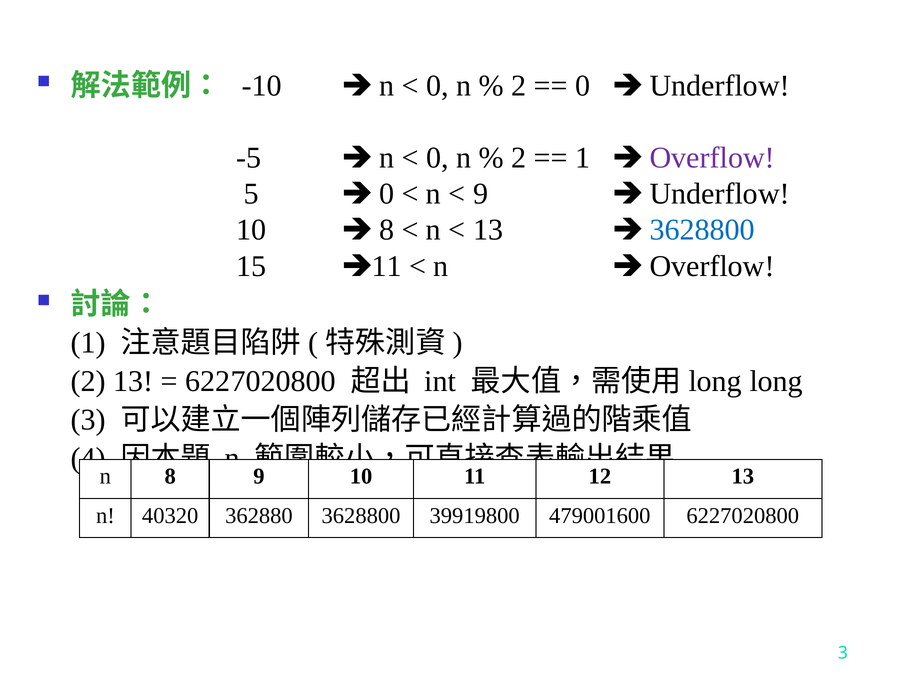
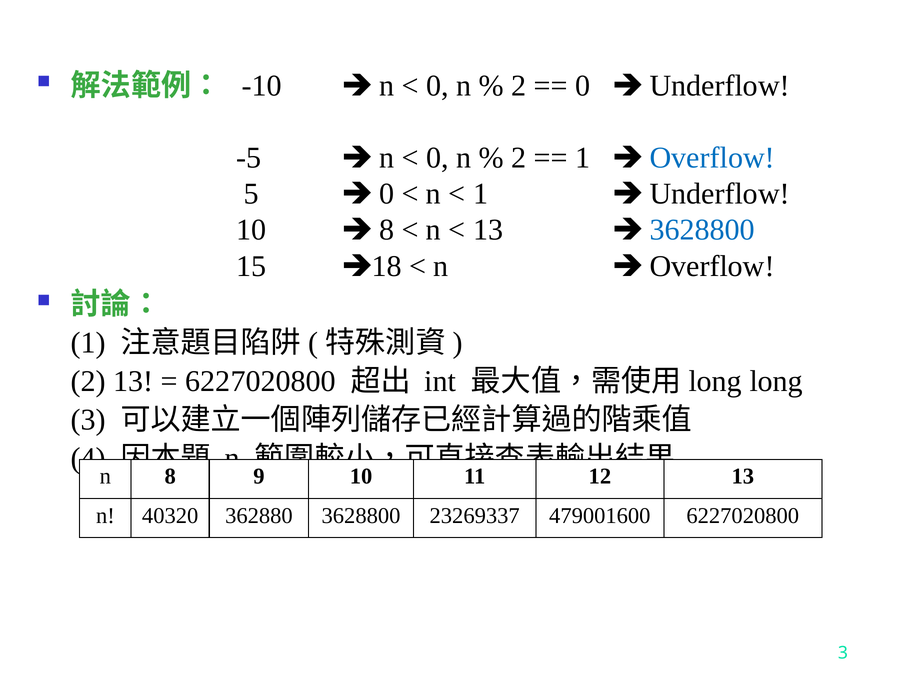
Overflow at (712, 158) colour: purple -> blue
9 at (481, 194): 9 -> 1
11 at (387, 266): 11 -> 18
39919800: 39919800 -> 23269337
